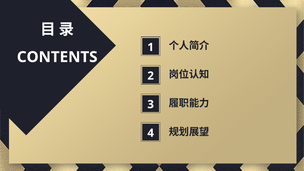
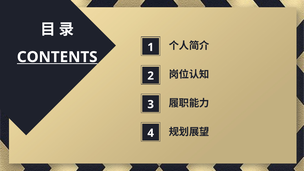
CONTENTS underline: none -> present
